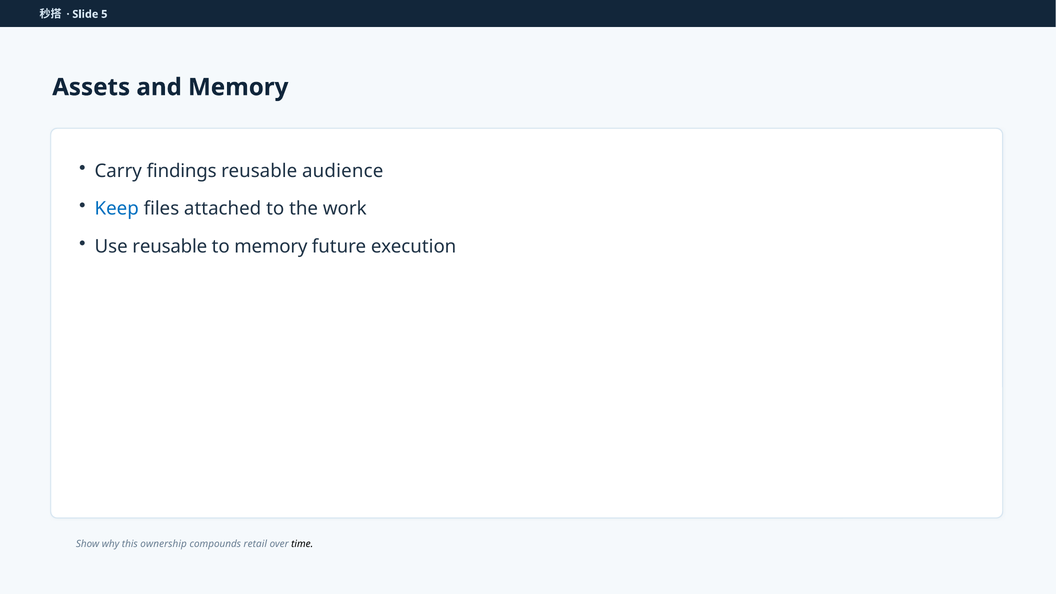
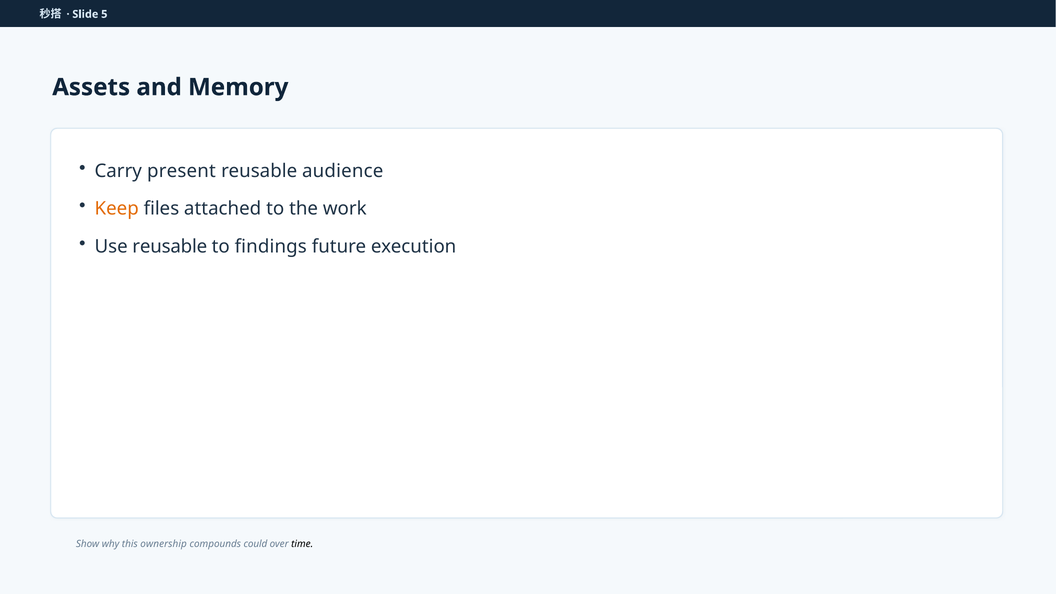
findings: findings -> present
Keep colour: blue -> orange
to memory: memory -> findings
retail: retail -> could
